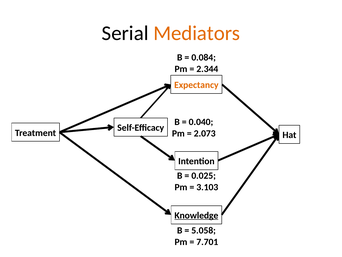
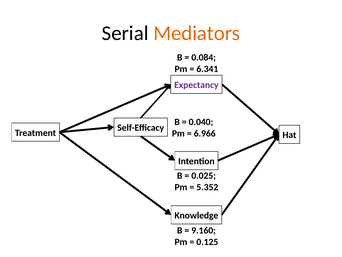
2.344: 2.344 -> 6.341
Expectancy colour: orange -> purple
2.073: 2.073 -> 6.966
3.103: 3.103 -> 5.352
Knowledge underline: present -> none
5.058: 5.058 -> 9.160
7.701: 7.701 -> 0.125
